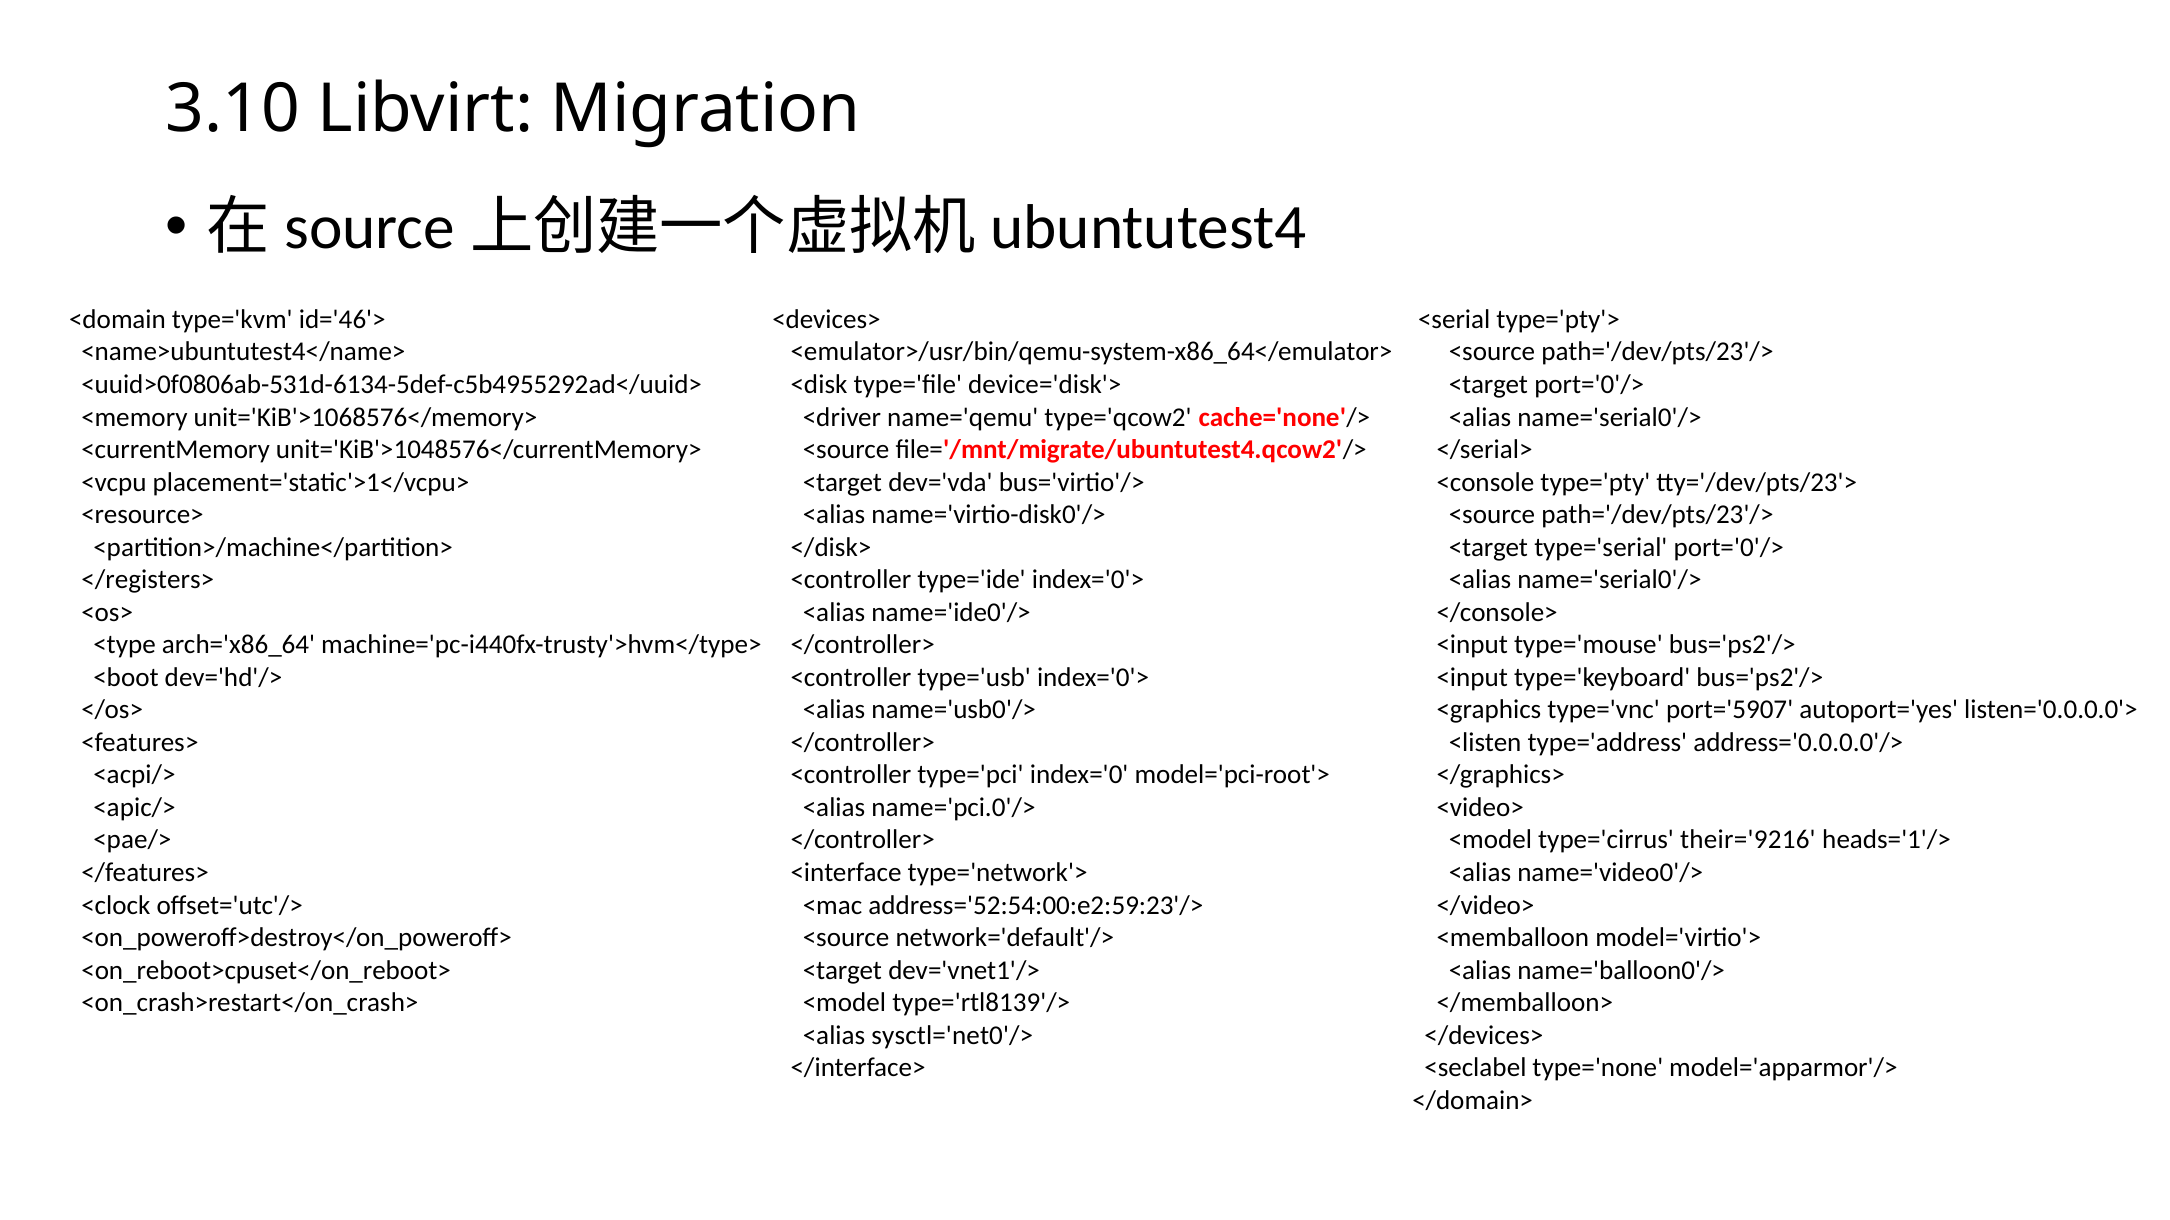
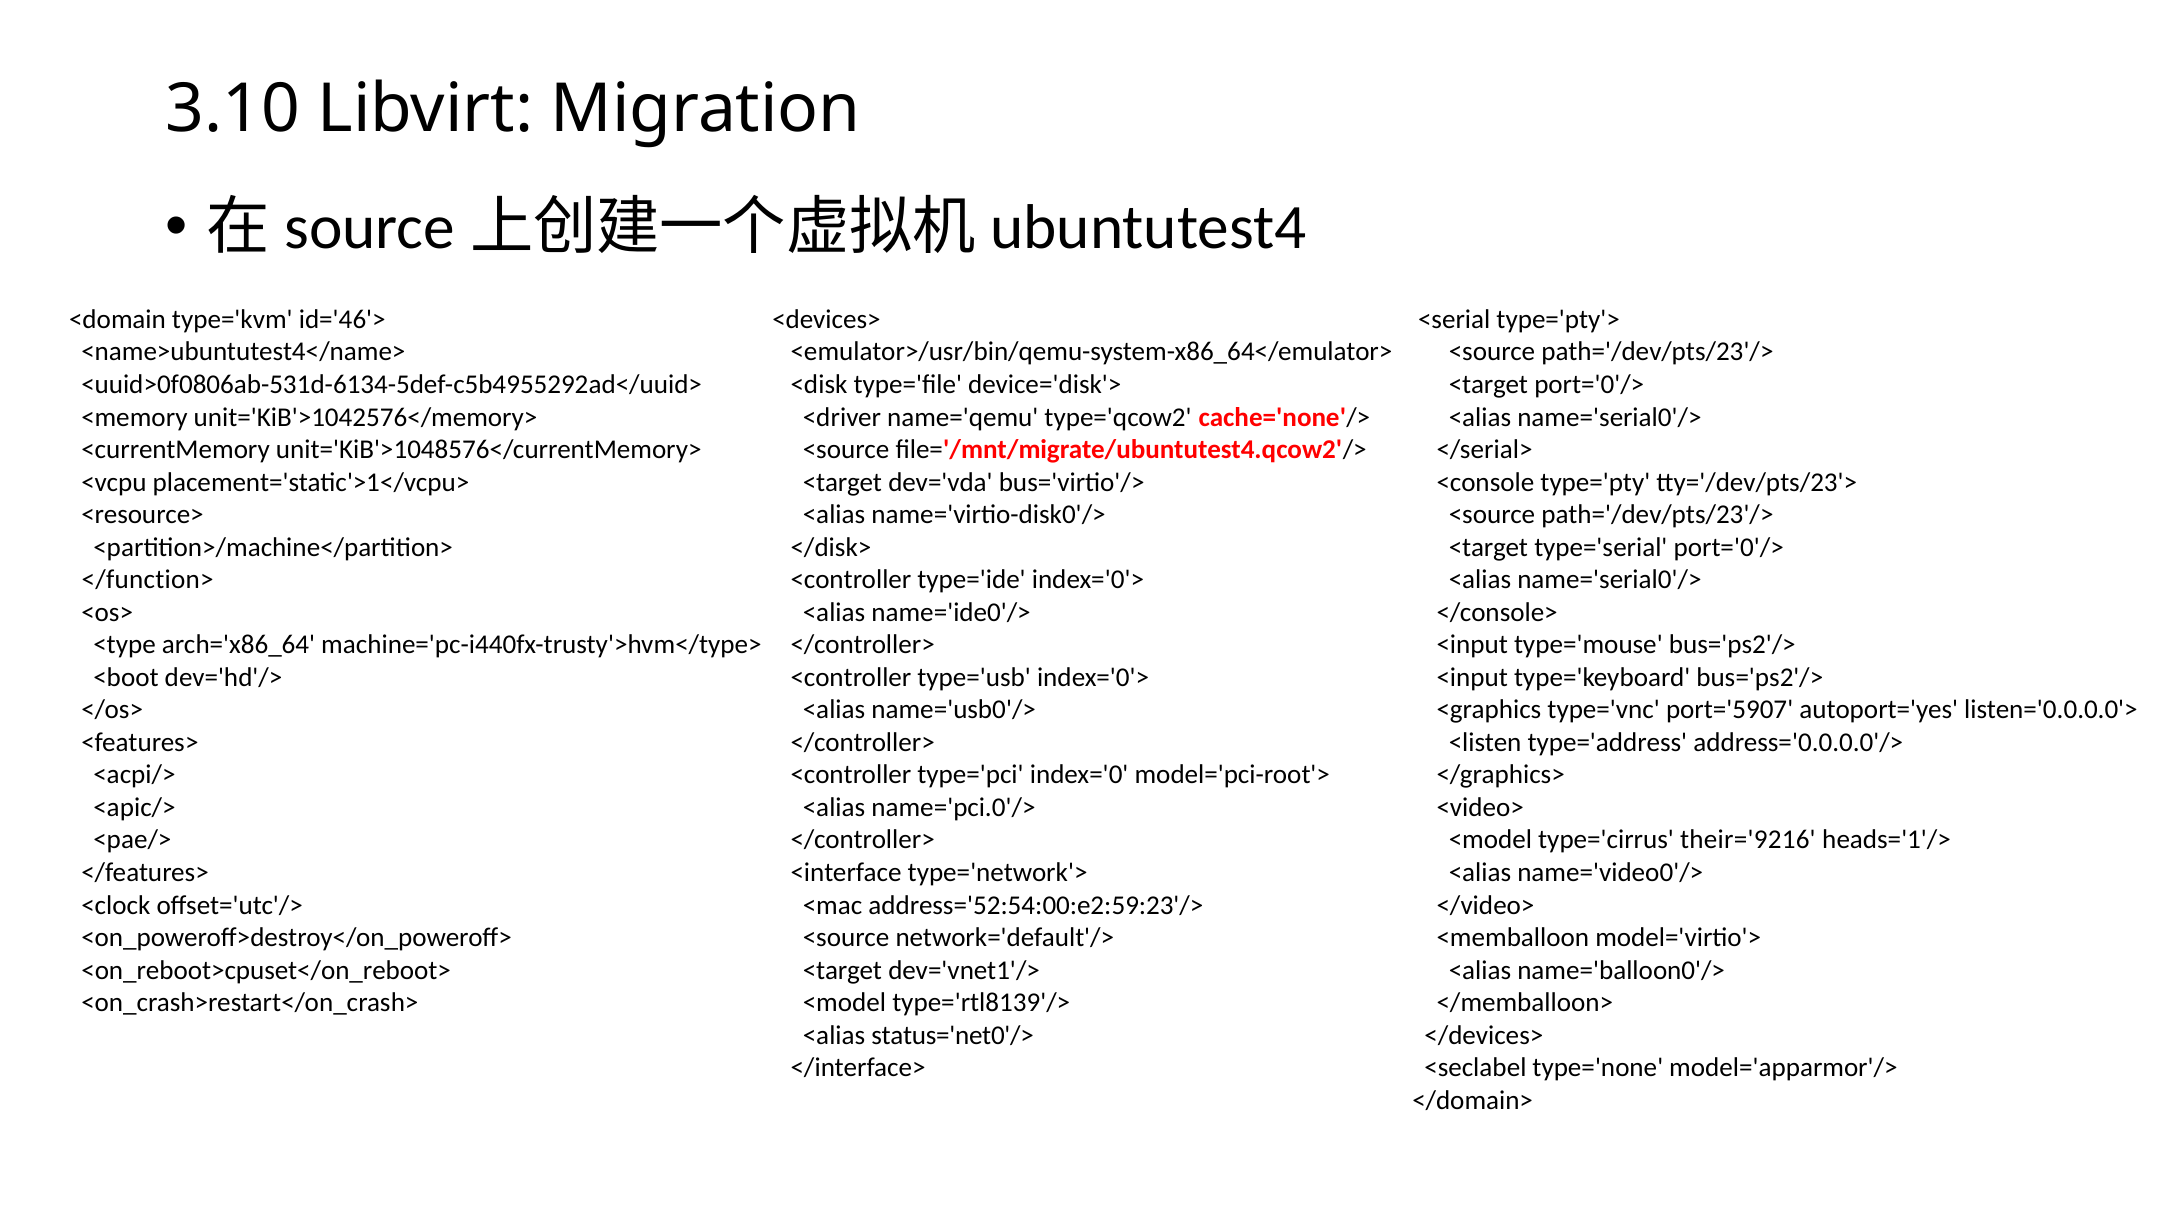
unit='KiB'>1068576</memory>: unit='KiB'>1068576</memory> -> unit='KiB'>1042576</memory>
</registers>: </registers> -> </function>
sysctl='net0'/>: sysctl='net0'/> -> status='net0'/>
